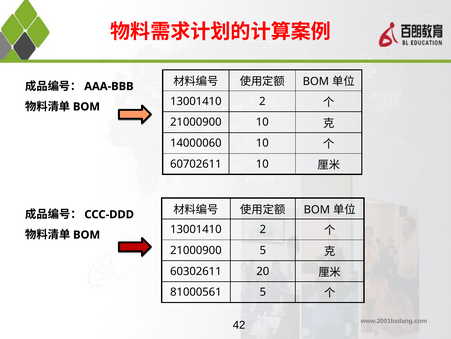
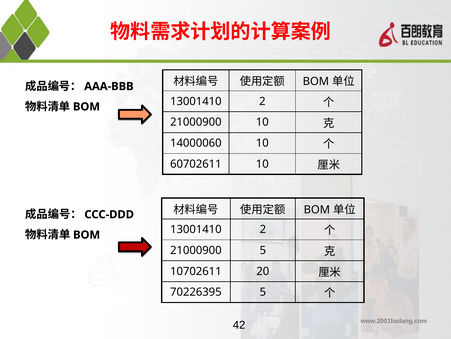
60302611: 60302611 -> 10702611
81000561: 81000561 -> 70226395
